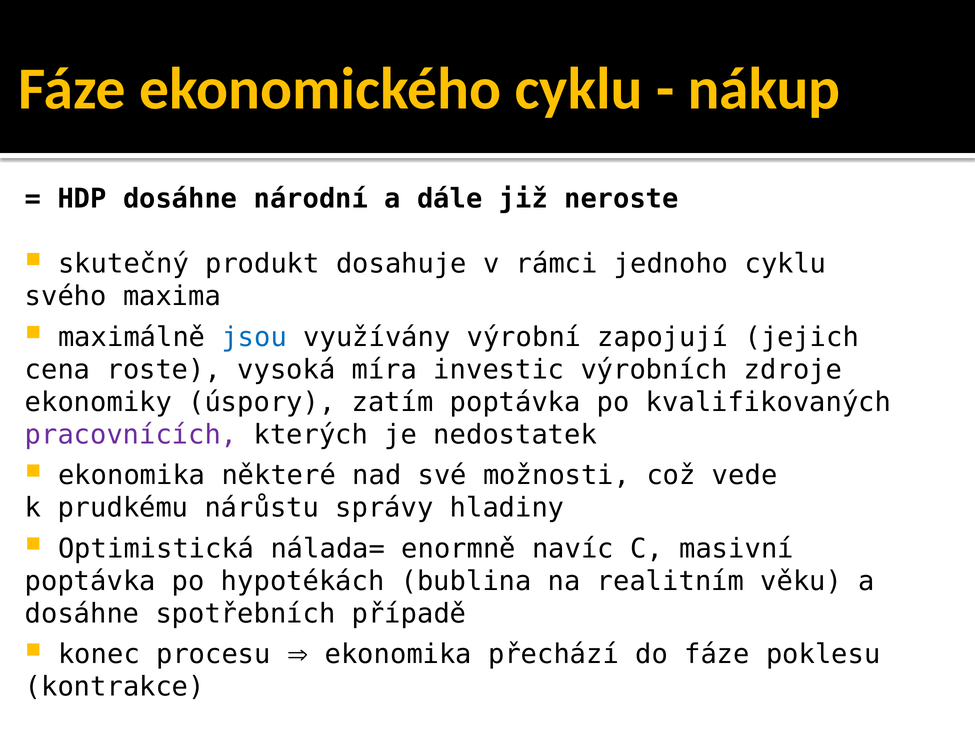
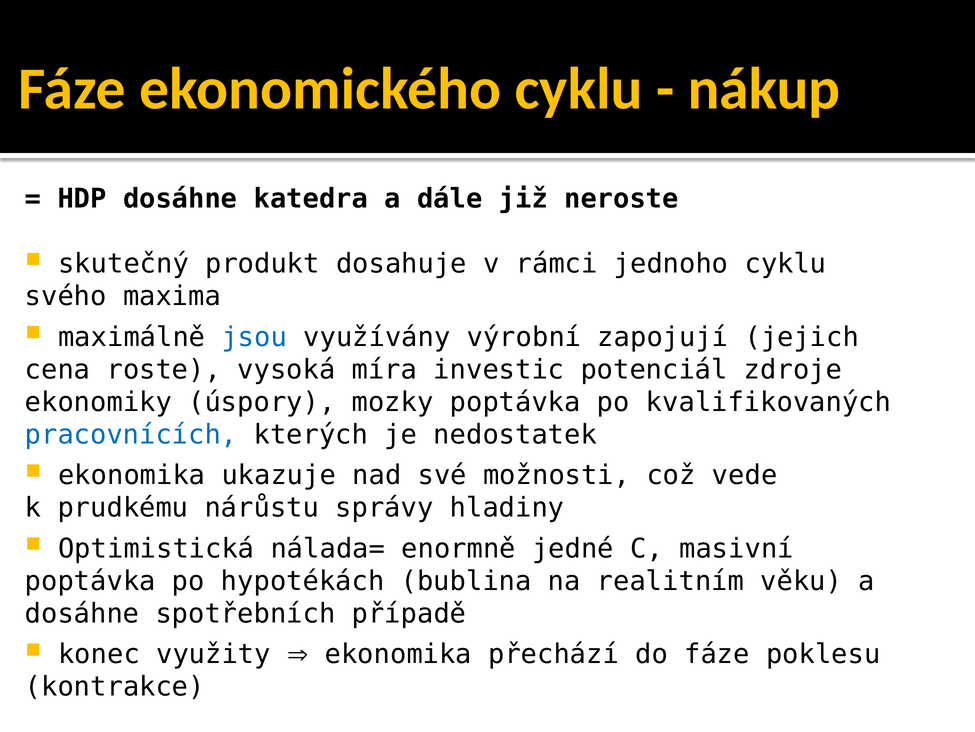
národní: národní -> katedra
výrobních: výrobních -> potenciál
zatím: zatím -> mozky
pracovnících colour: purple -> blue
některé: některé -> ukazuje
navíc: navíc -> jedné
procesu: procesu -> využity
